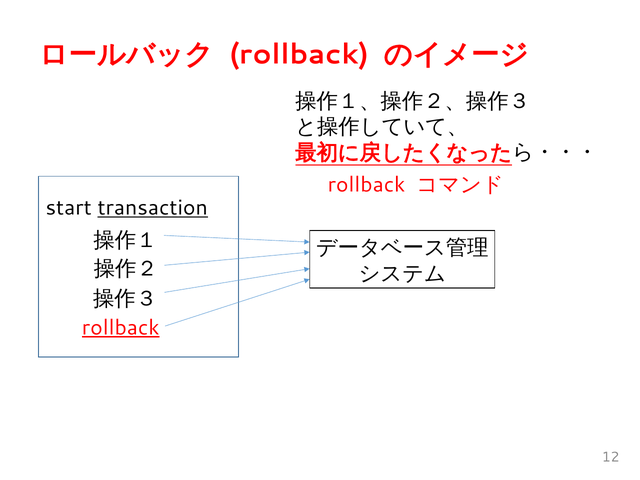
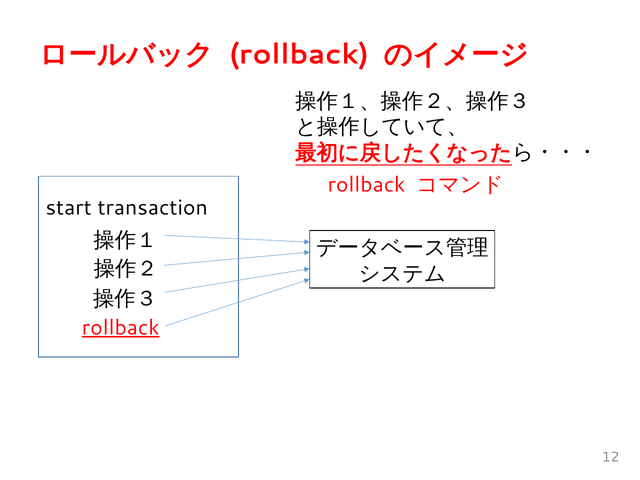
transaction underline: present -> none
